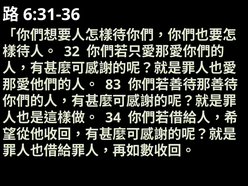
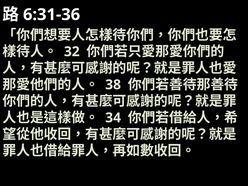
83: 83 -> 38
